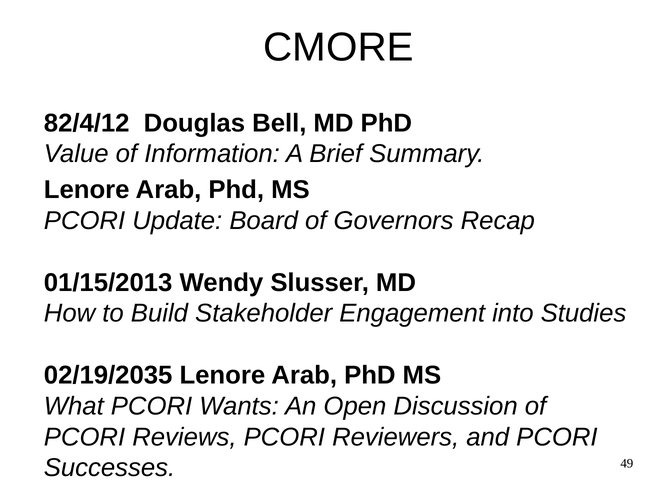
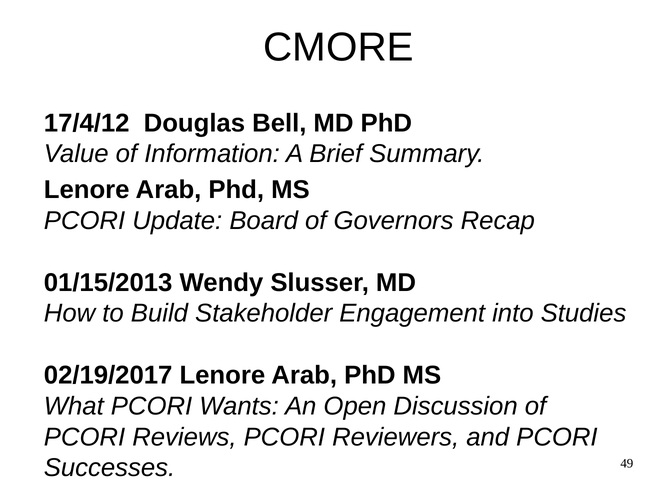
82/4/12: 82/4/12 -> 17/4/12
02/19/2035: 02/19/2035 -> 02/19/2017
